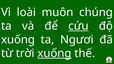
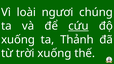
muôn: muôn -> ngươi
Ngươi: Ngươi -> Thảnh
xuống at (54, 53) underline: present -> none
